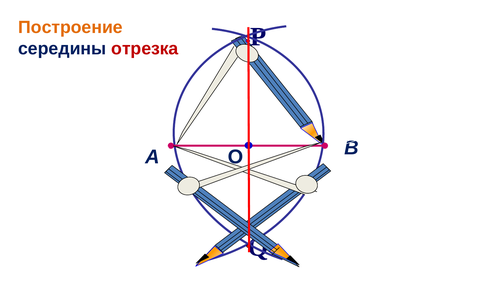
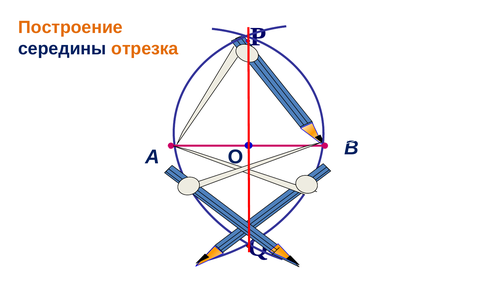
отрезка colour: red -> orange
